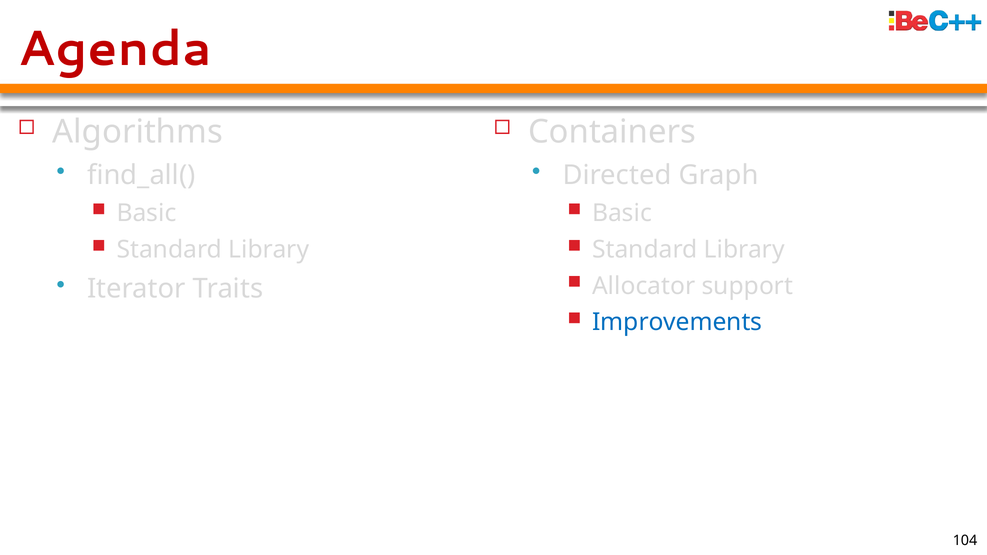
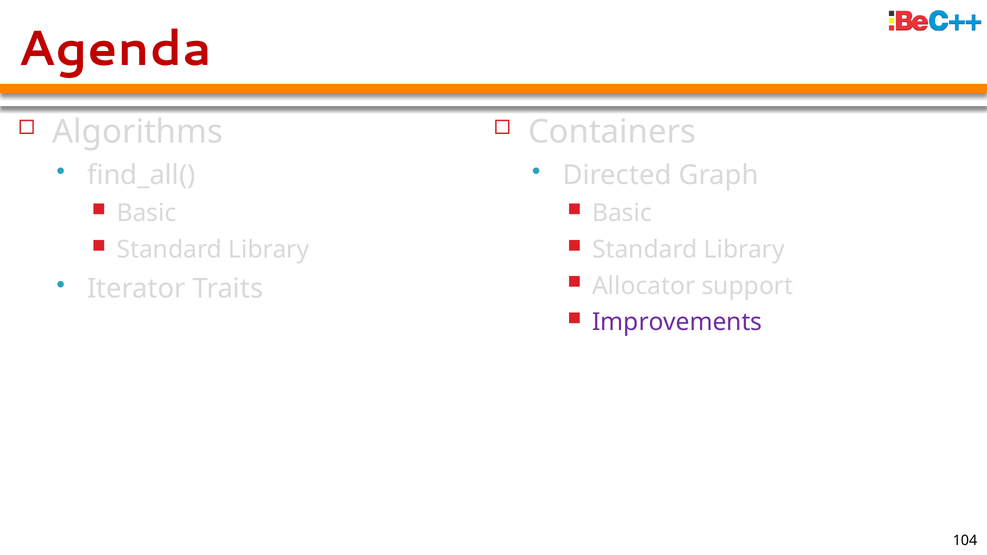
Improvements colour: blue -> purple
